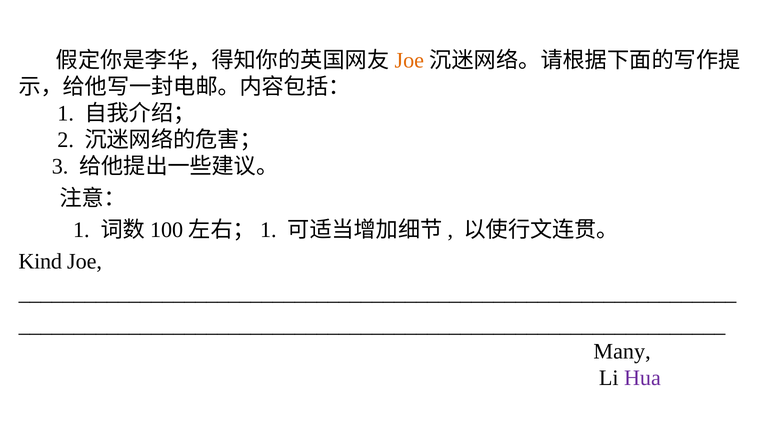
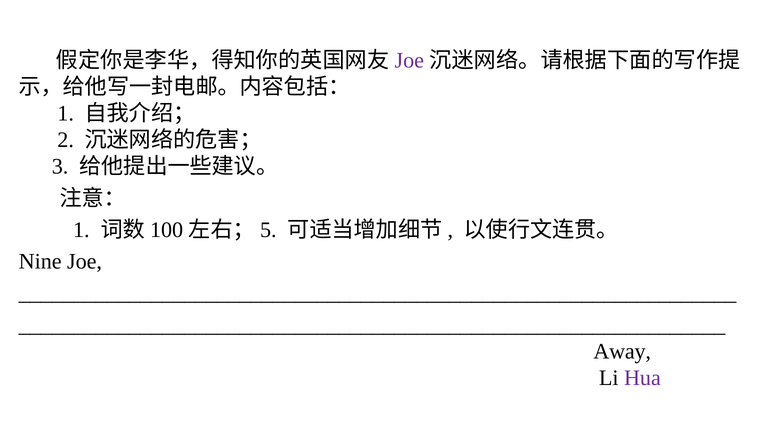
Joe at (409, 60) colour: orange -> purple
1 at (268, 230): 1 -> 5
Kind: Kind -> Nine
Many: Many -> Away
